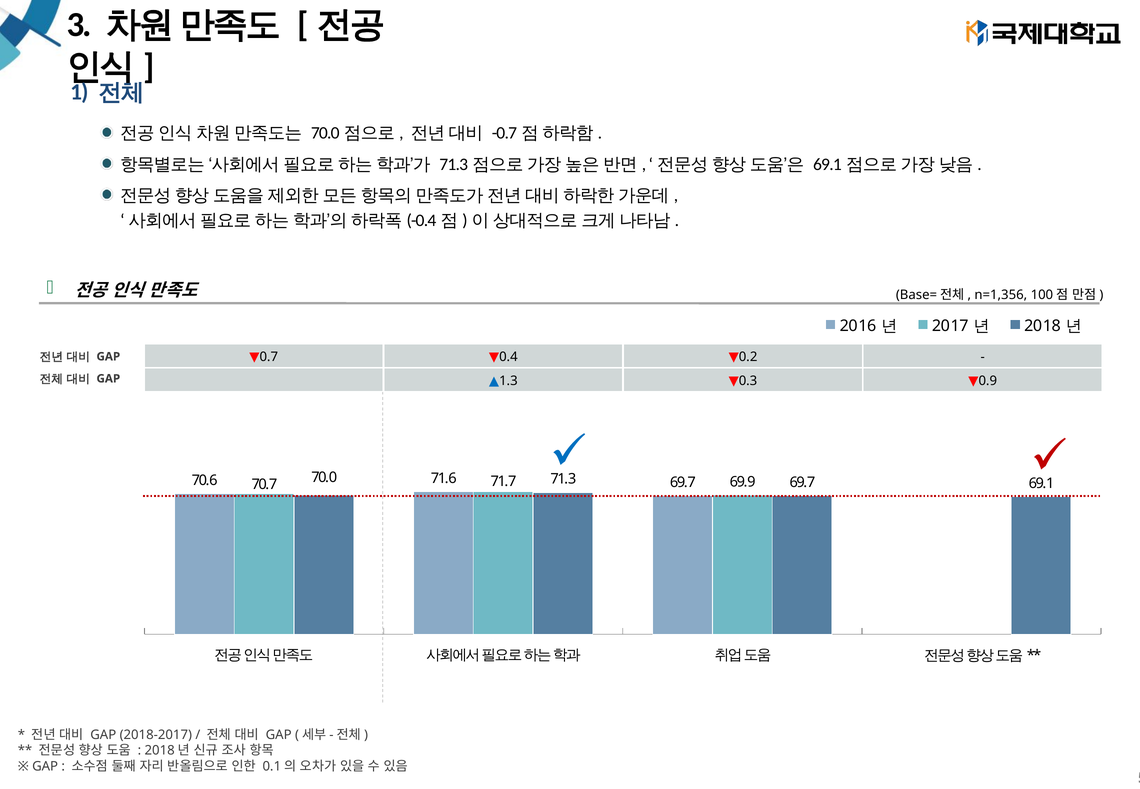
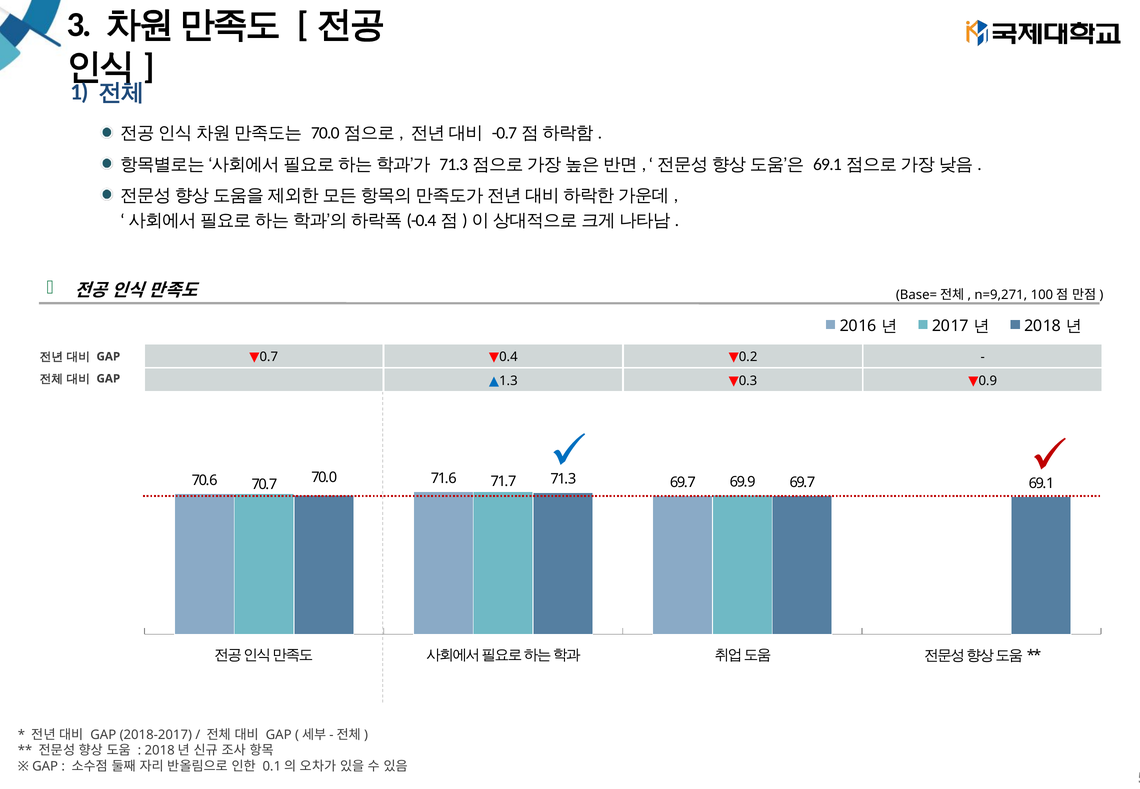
n=1,356: n=1,356 -> n=9,271
